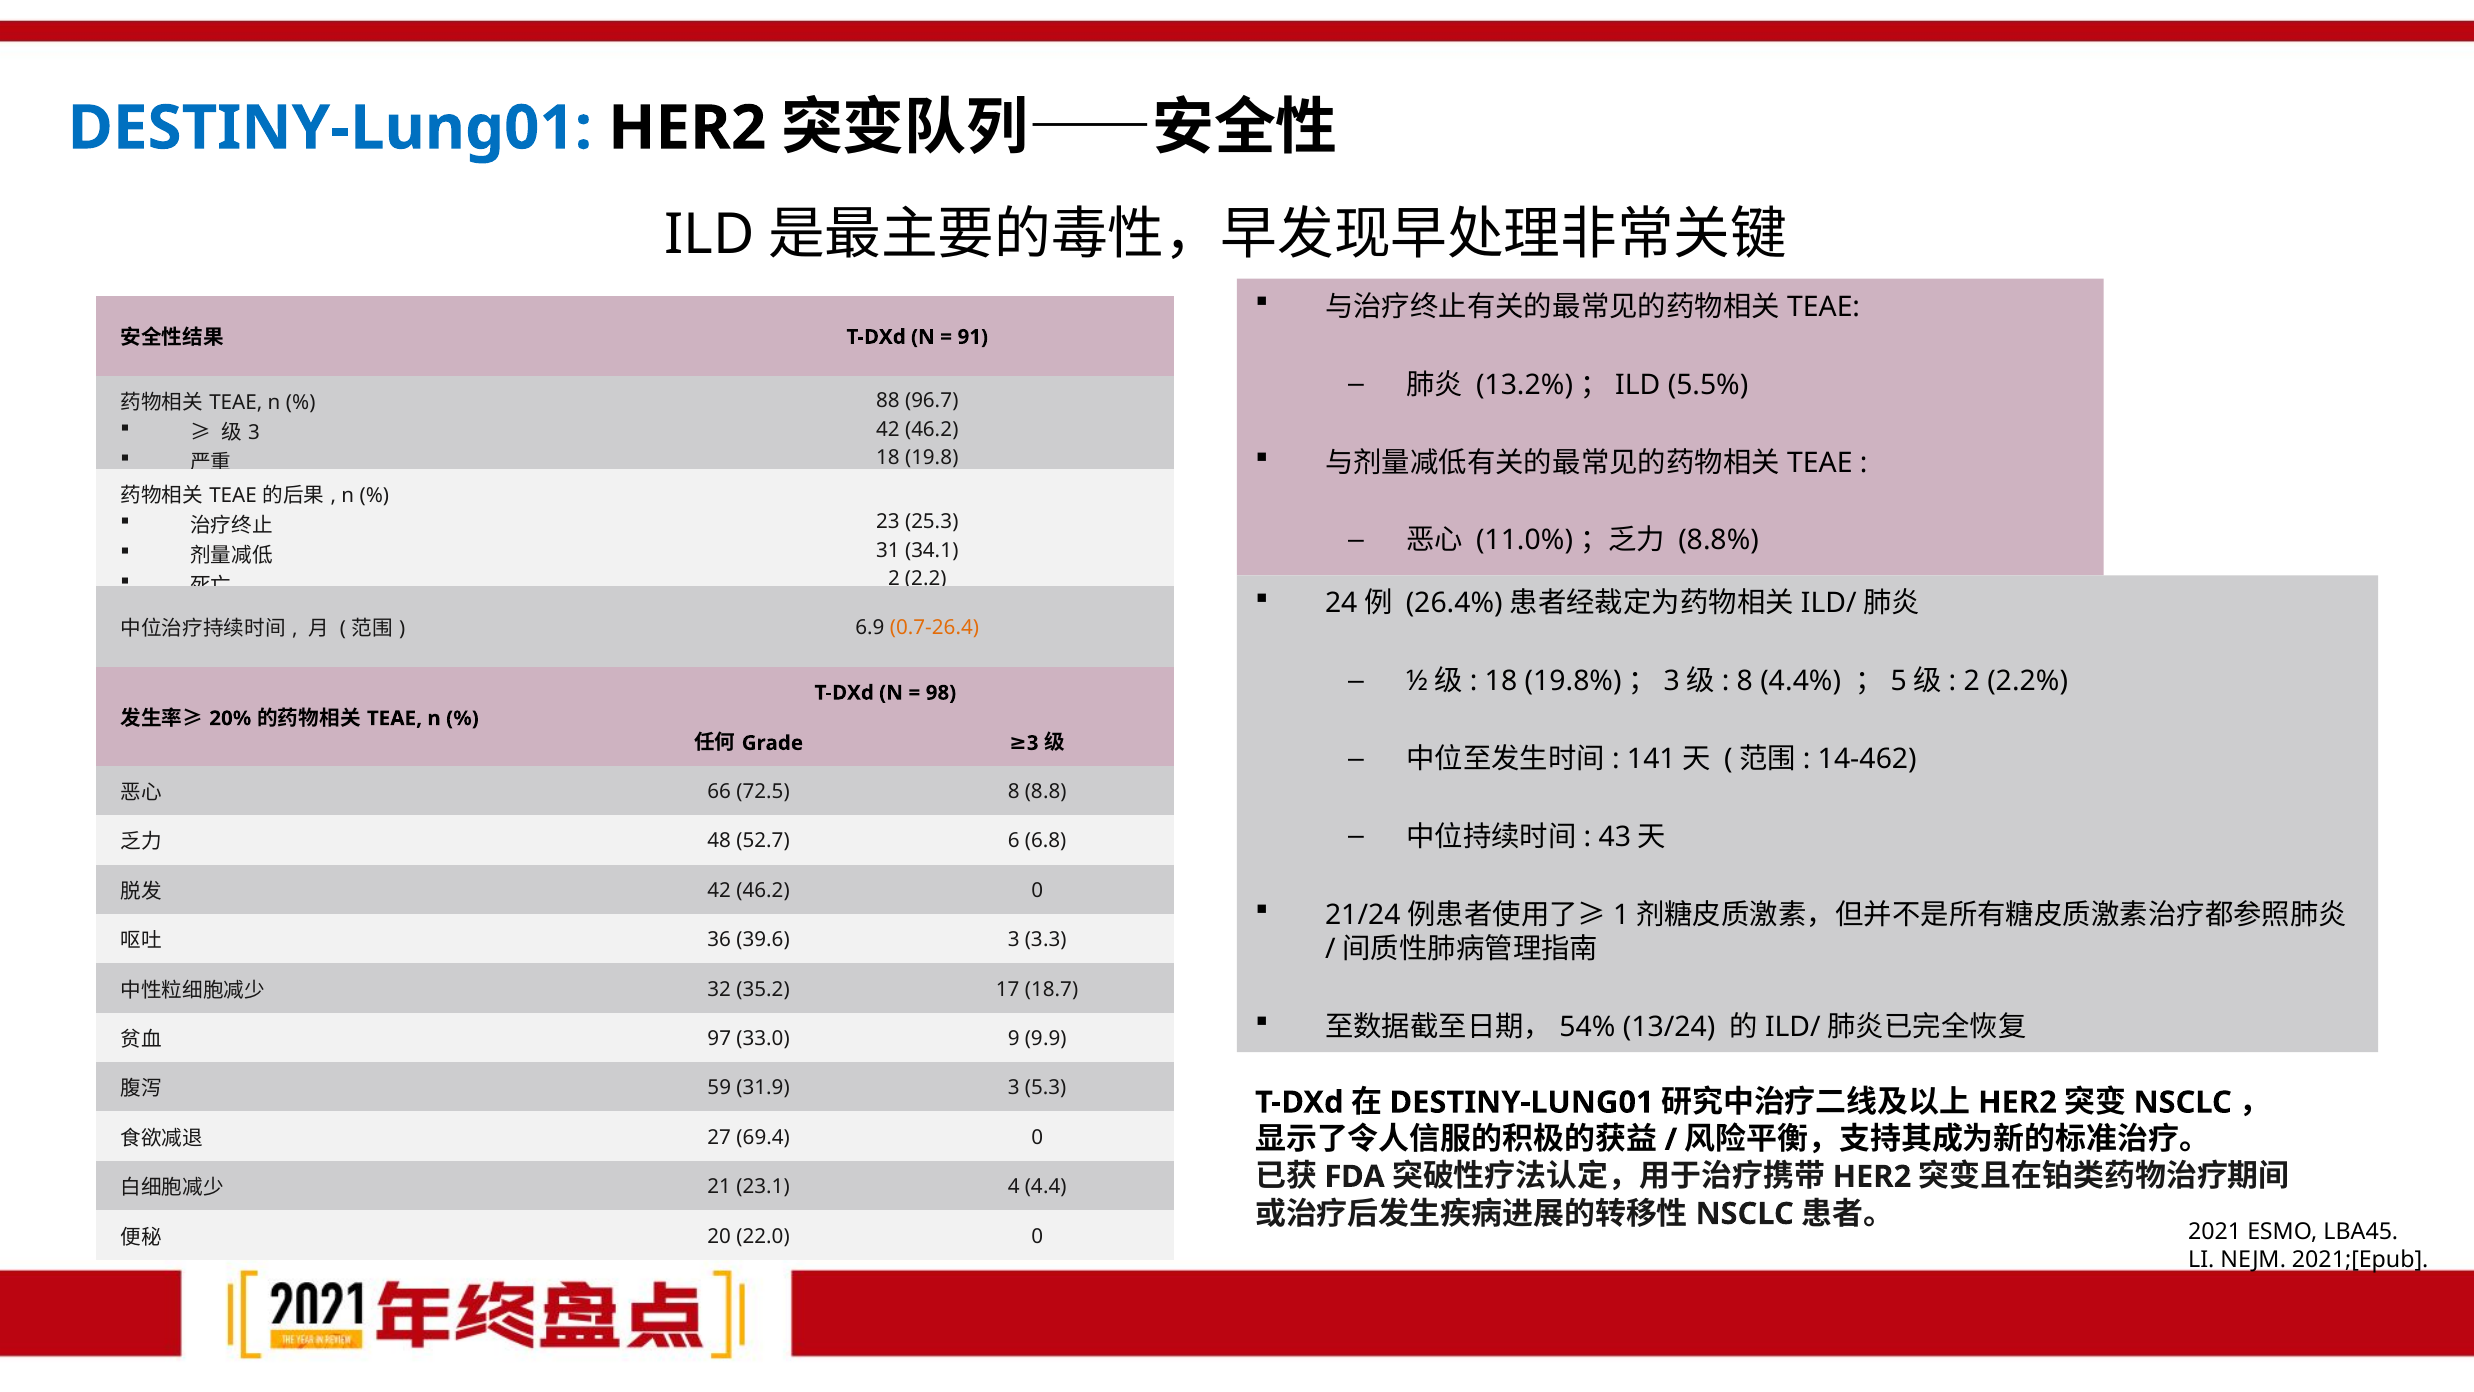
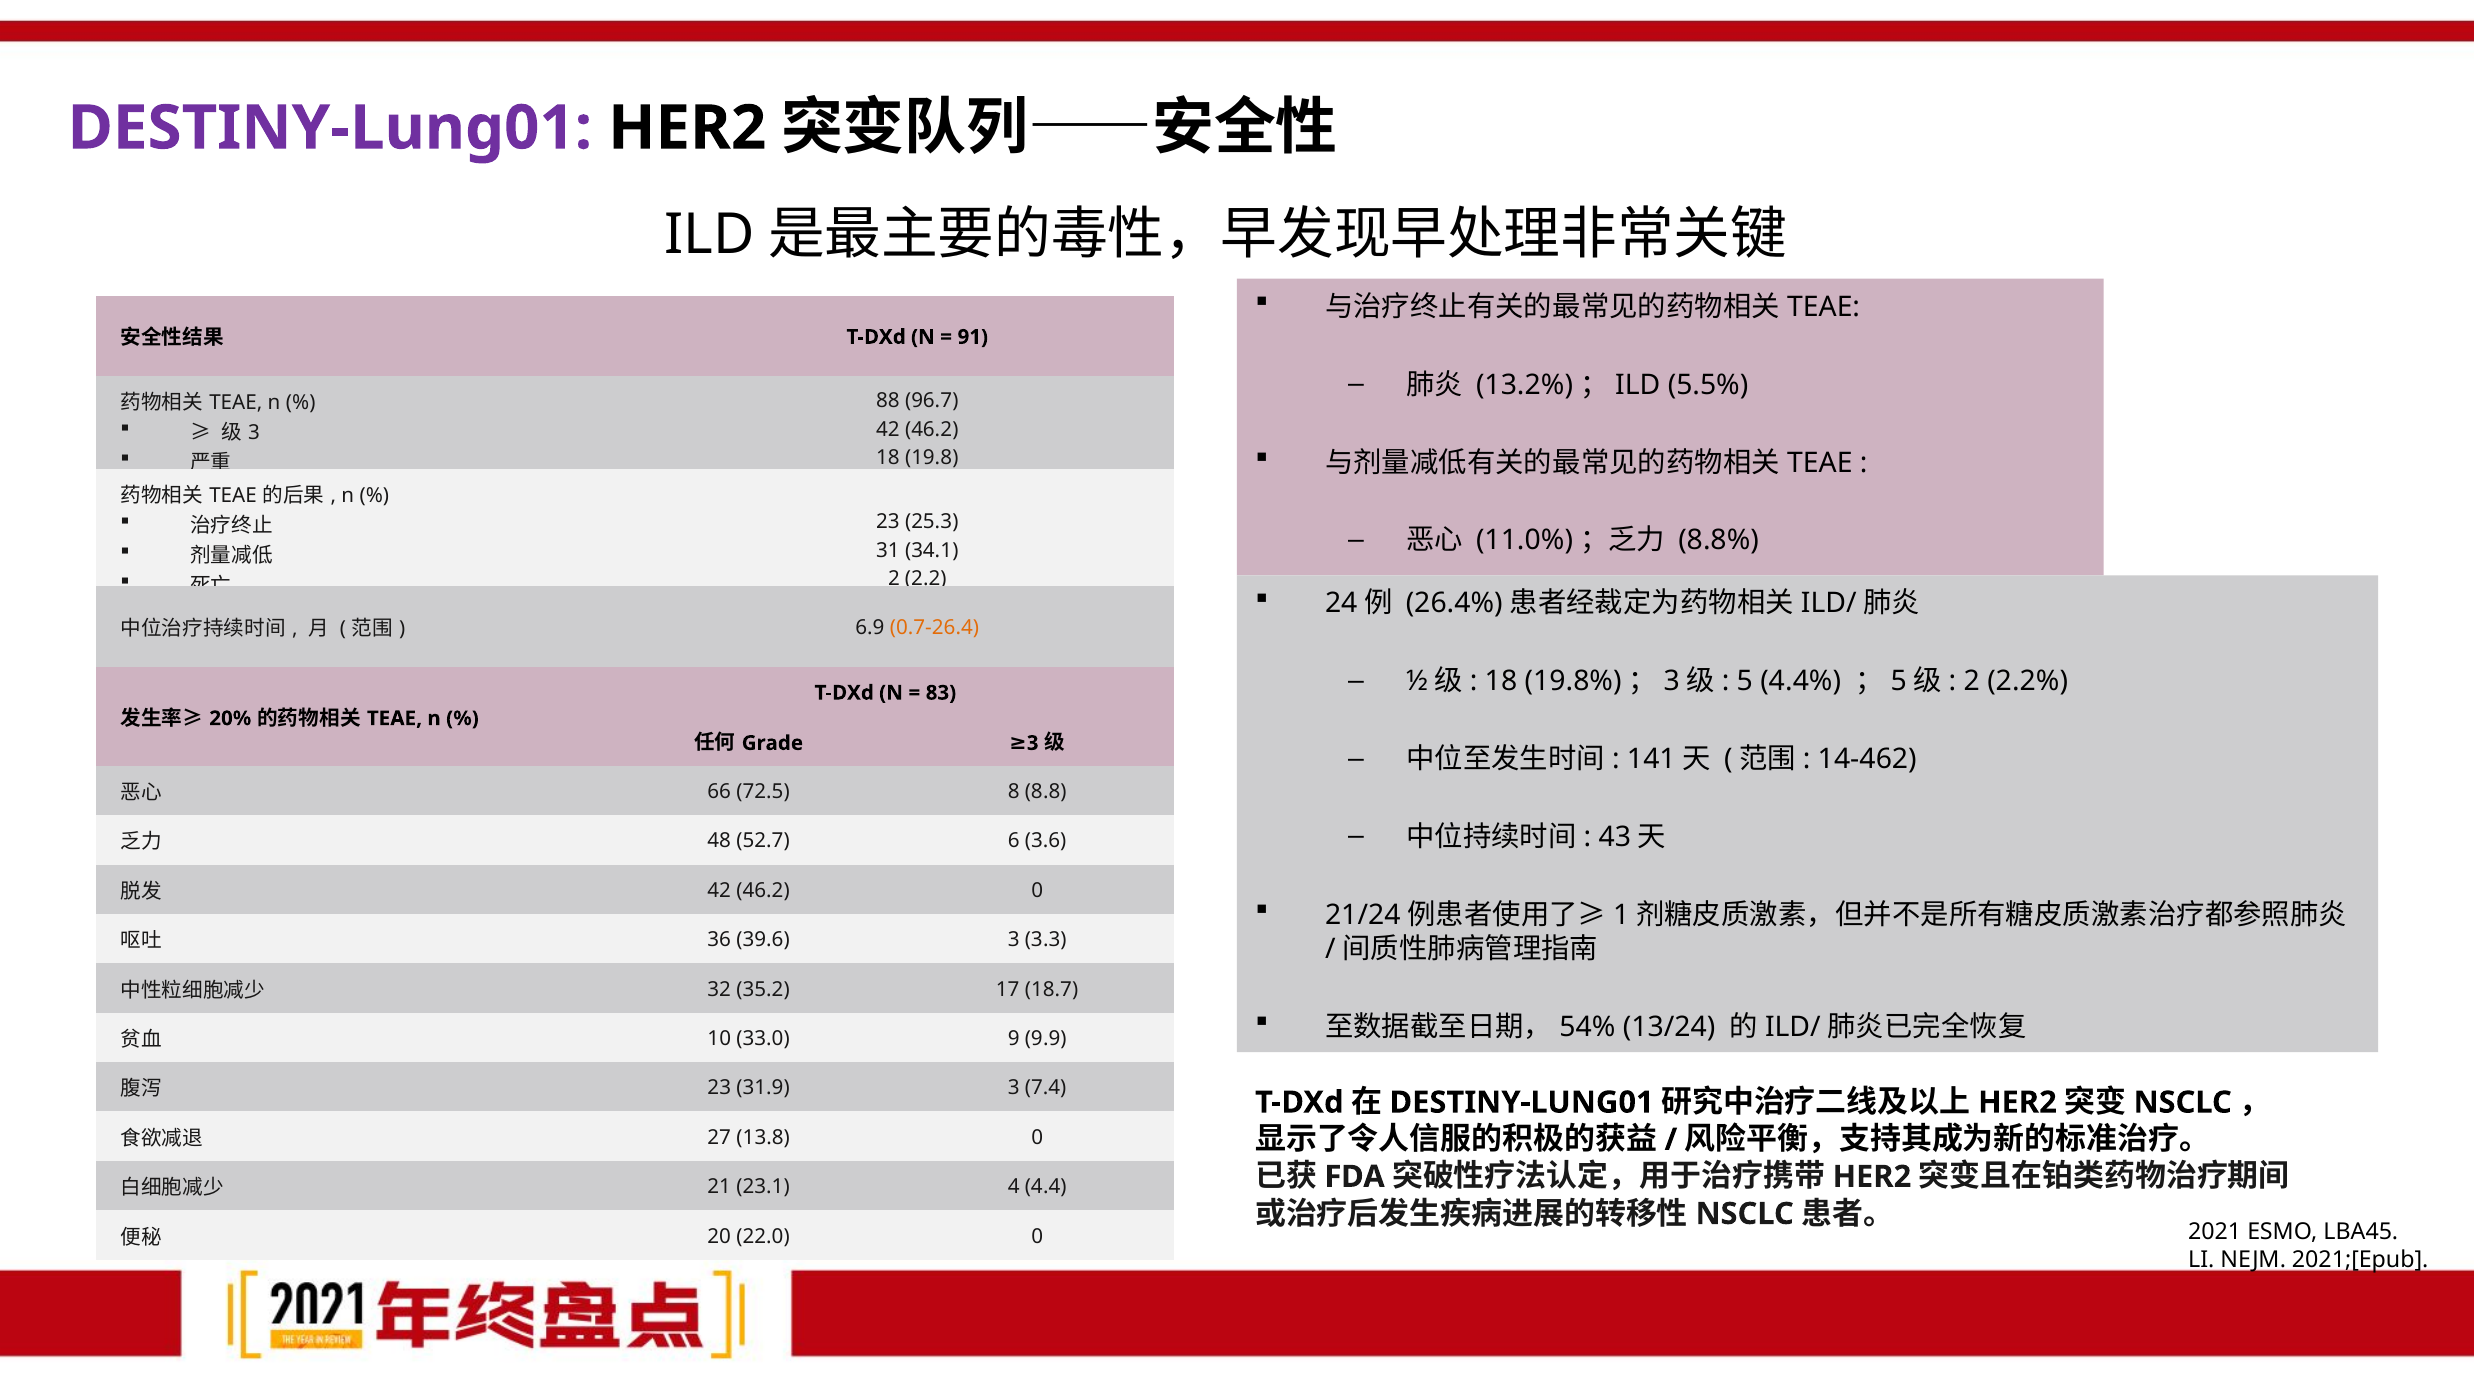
DESTINY-Lung01 at (330, 128) colour: blue -> purple
8 at (1745, 681): 8 -> 5
98: 98 -> 83
6.8: 6.8 -> 3.6
97: 97 -> 10
59 at (719, 1088): 59 -> 23
5.3: 5.3 -> 7.4
69.4: 69.4 -> 13.8
